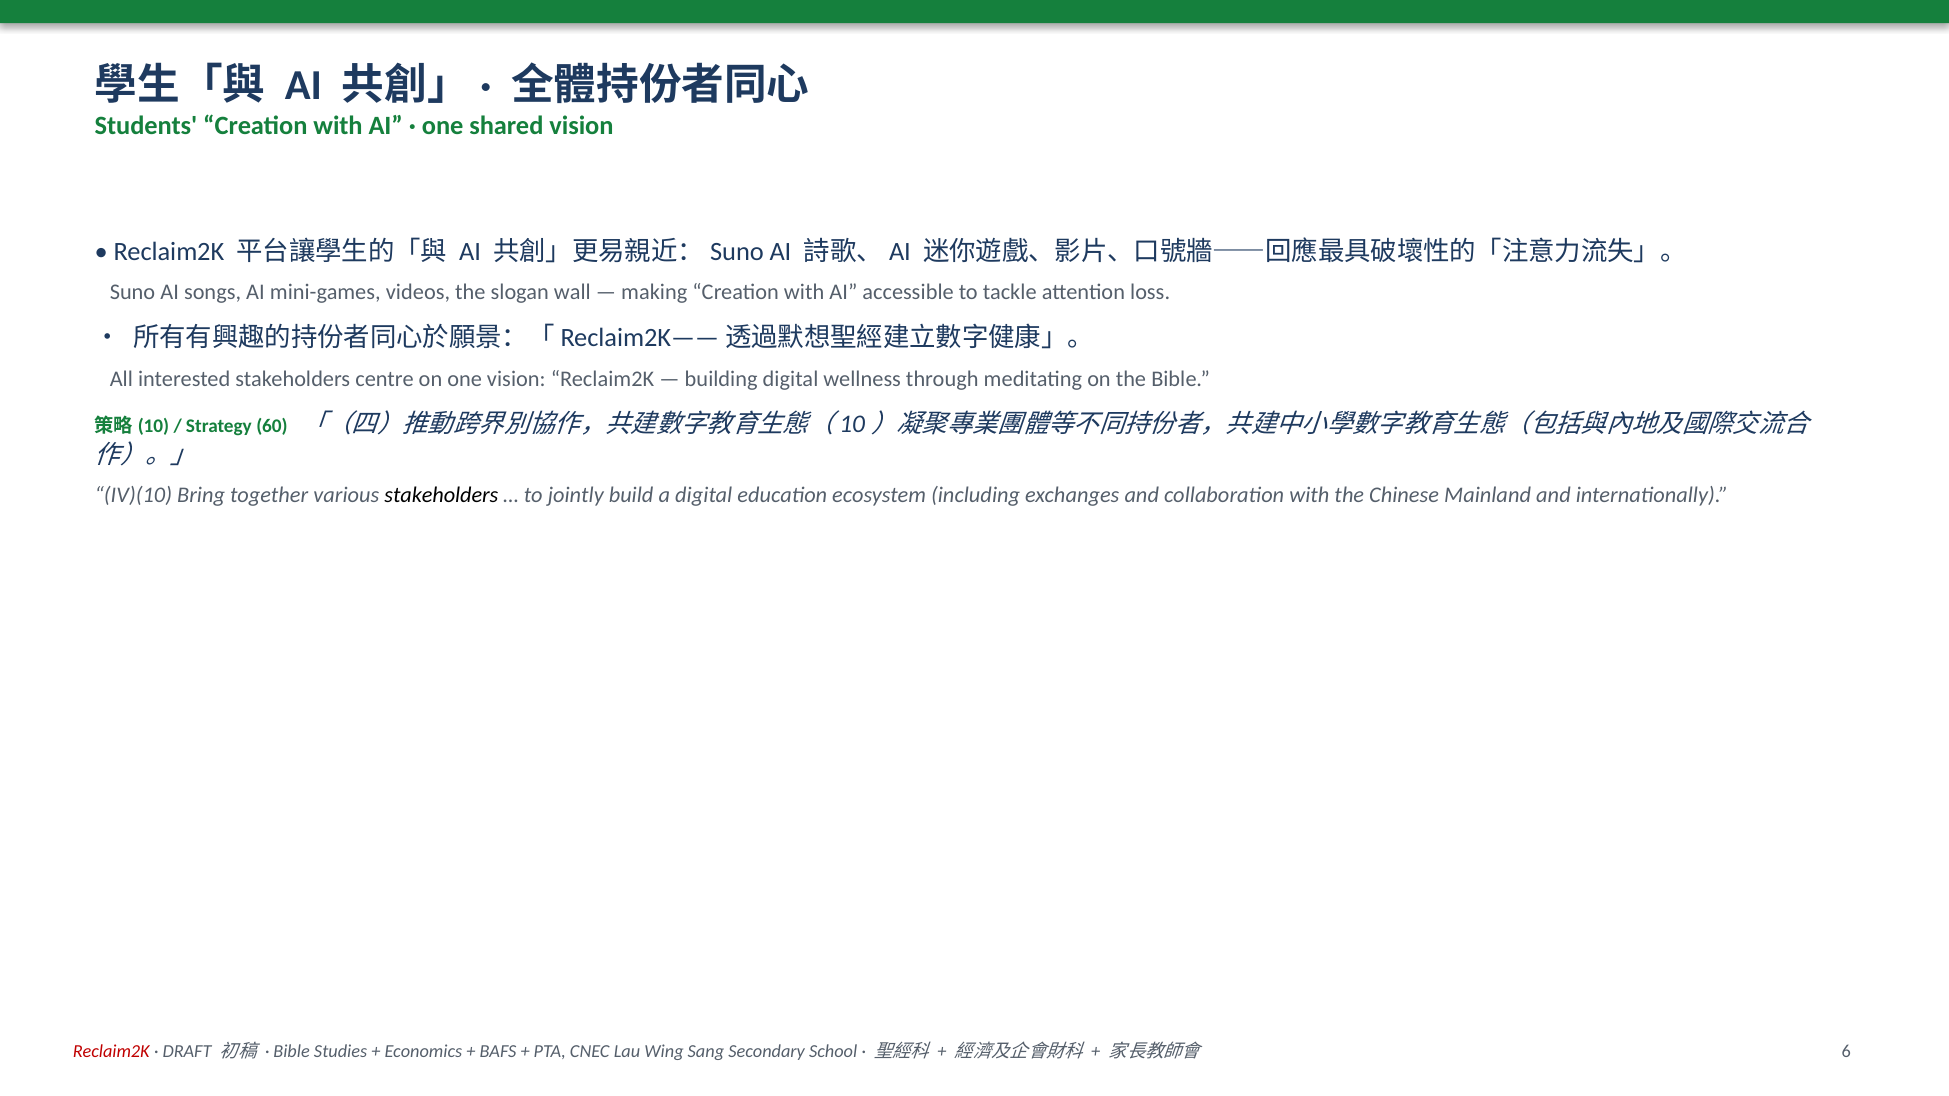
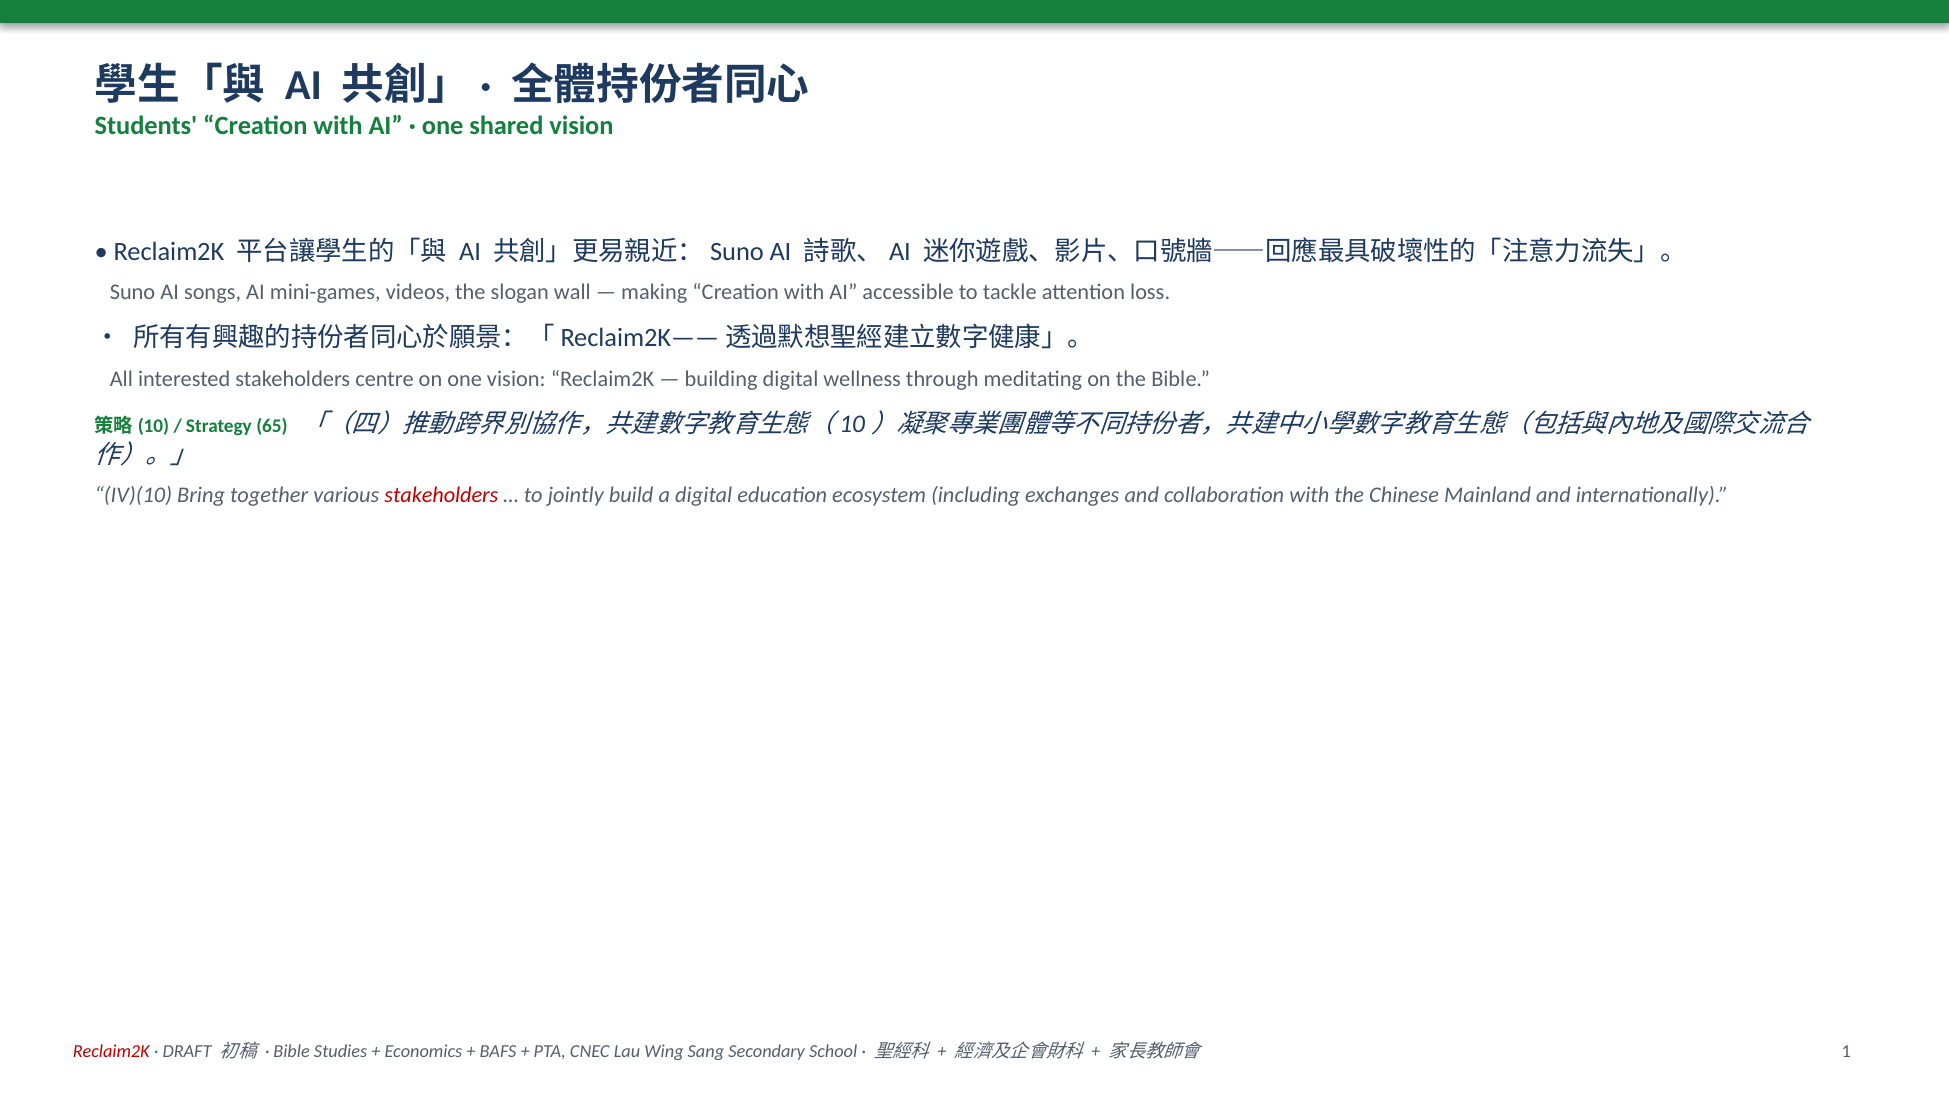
60: 60 -> 65
stakeholders at (441, 496) colour: black -> red
6: 6 -> 1
